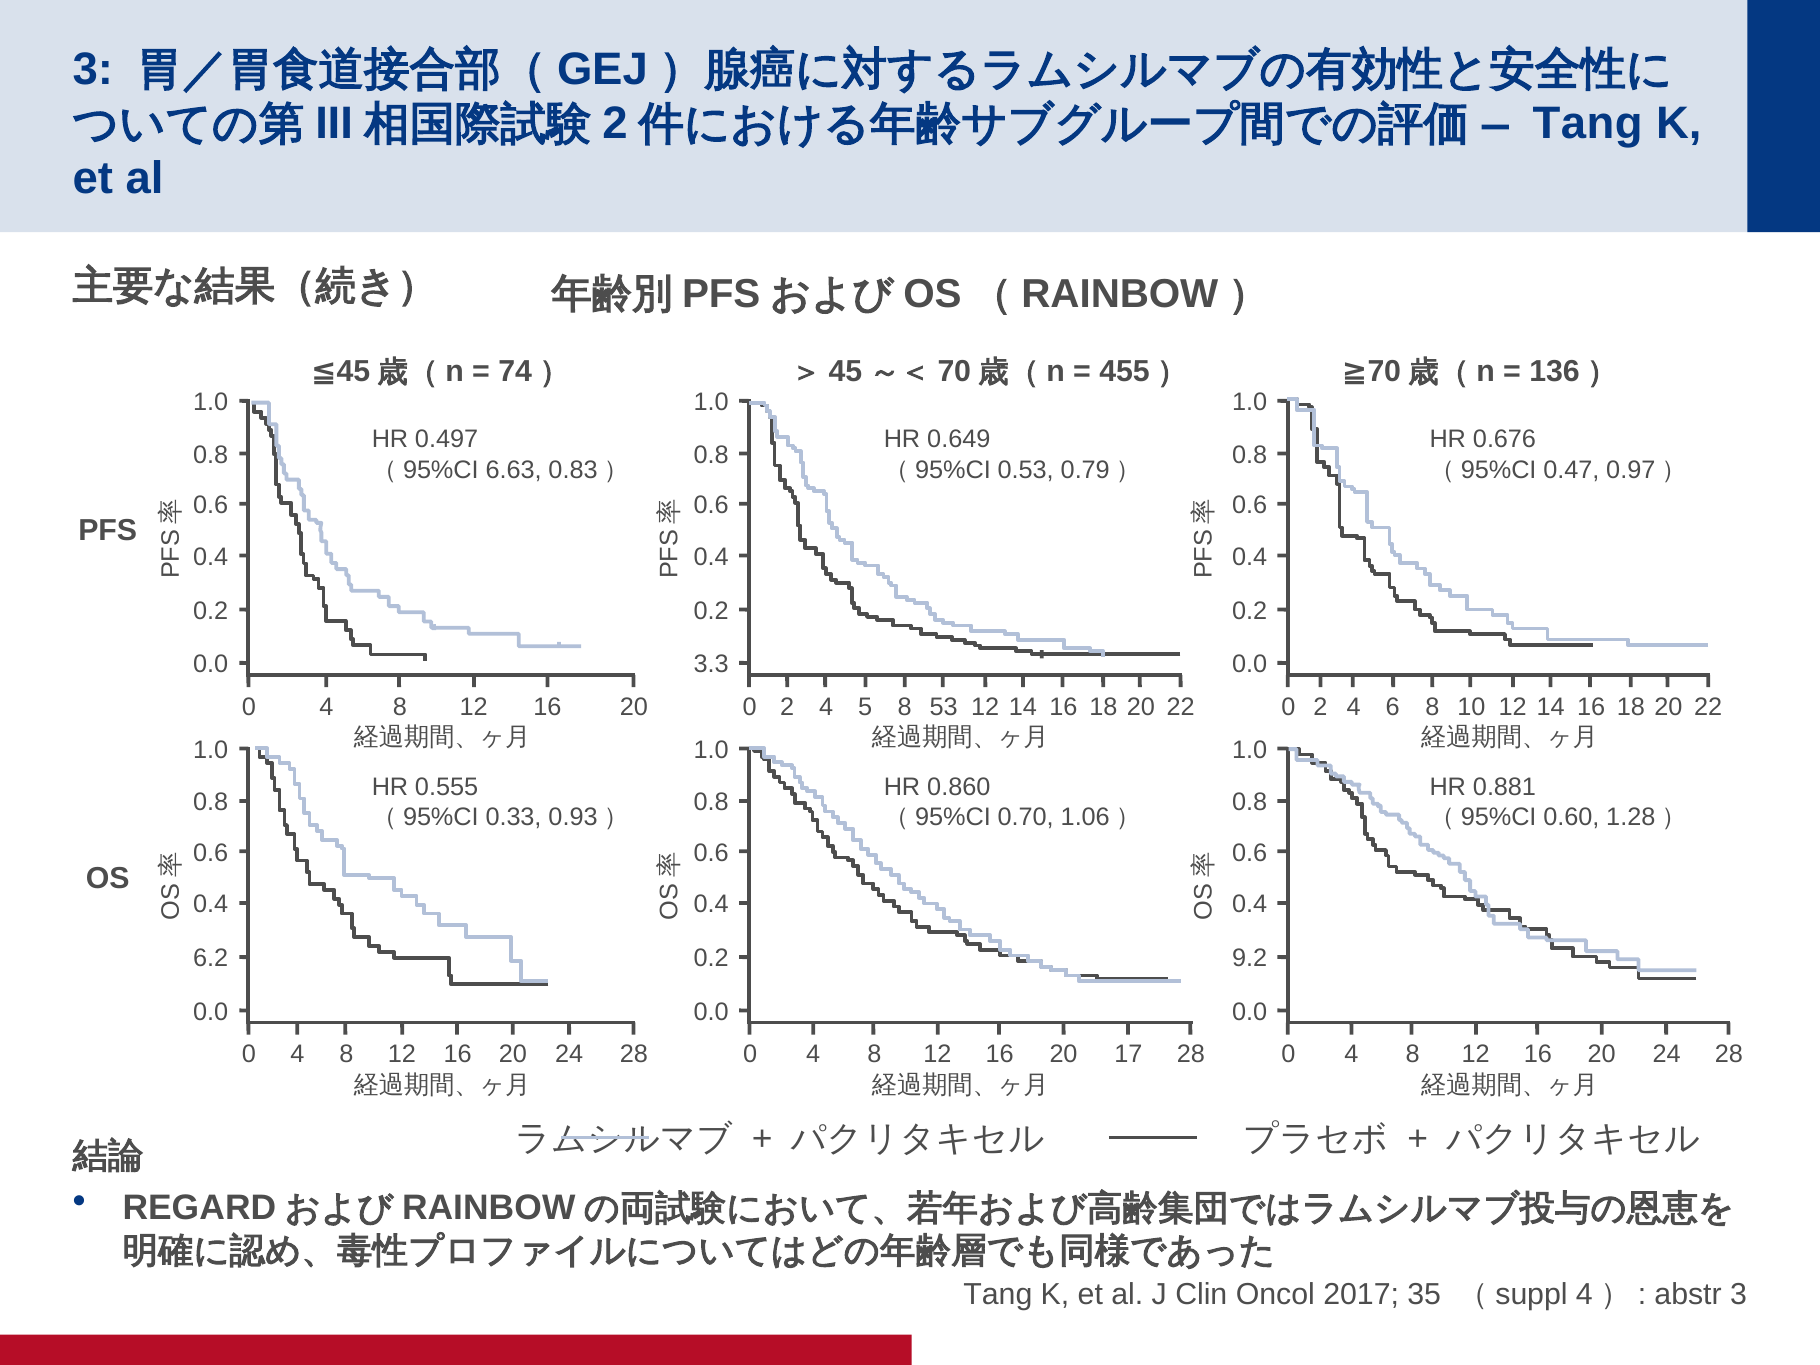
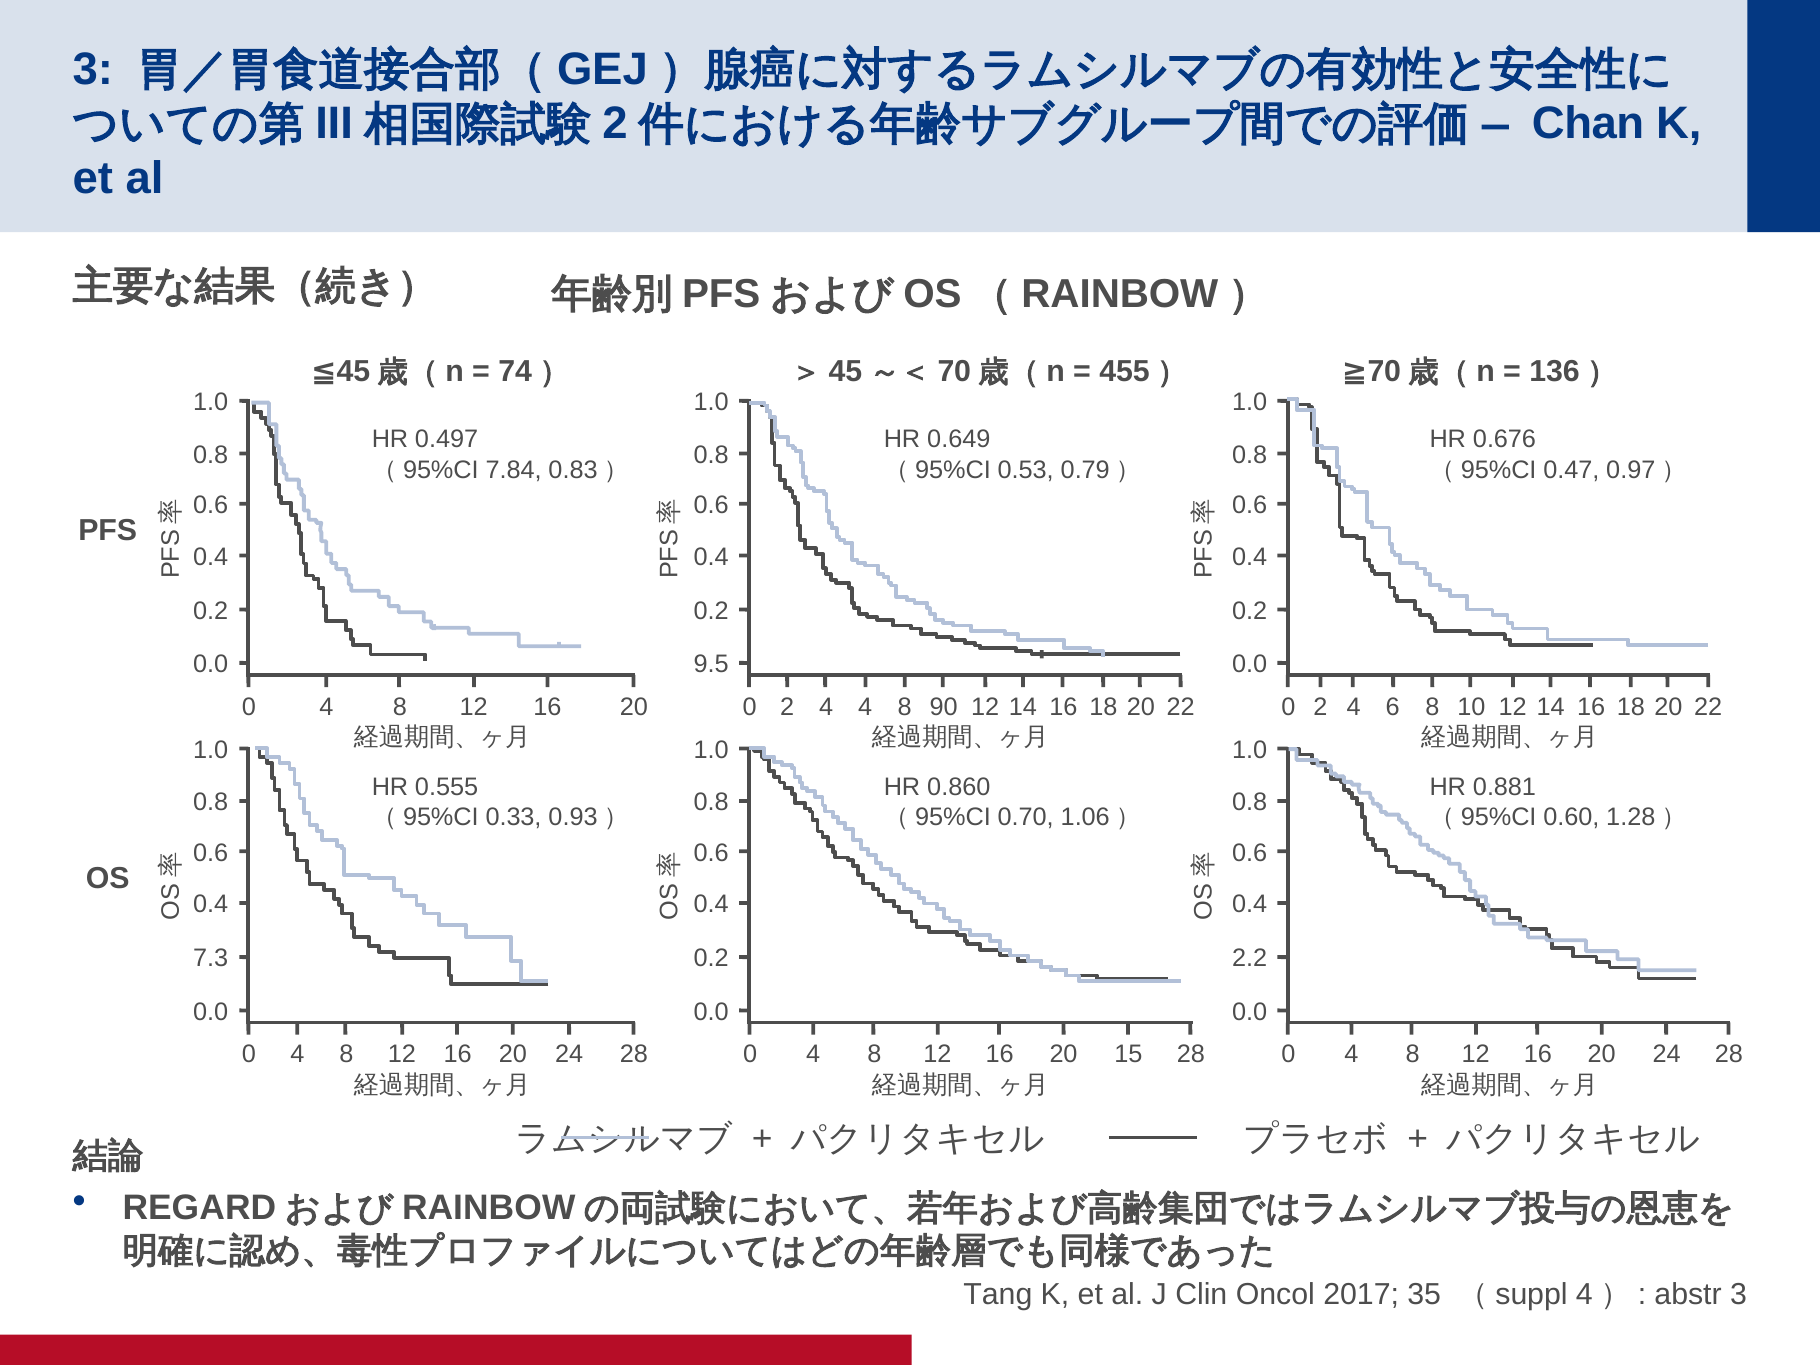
Tang at (1588, 124): Tang -> Chan
6.63: 6.63 -> 7.84
3.3: 3.3 -> 9.5
4 5: 5 -> 4
53: 53 -> 90
6.2: 6.2 -> 7.3
9.2: 9.2 -> 2.2
17: 17 -> 15
